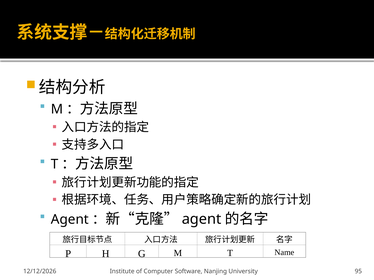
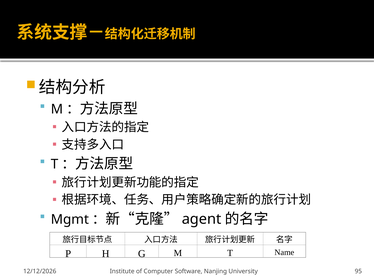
Agent at (70, 220): Agent -> Mgmt
